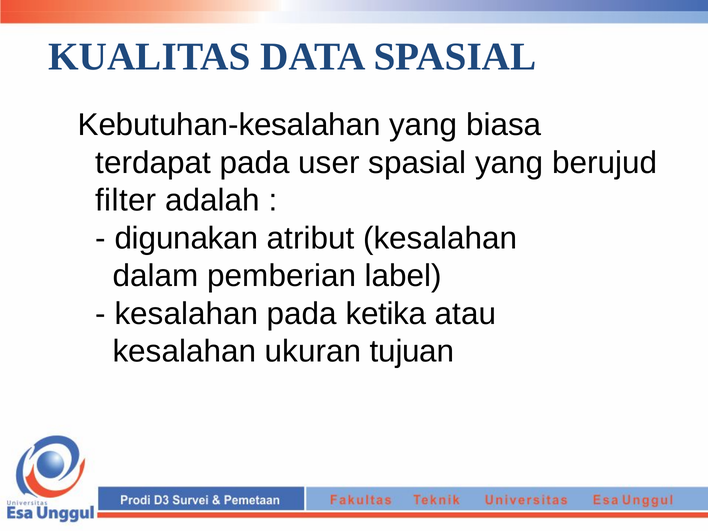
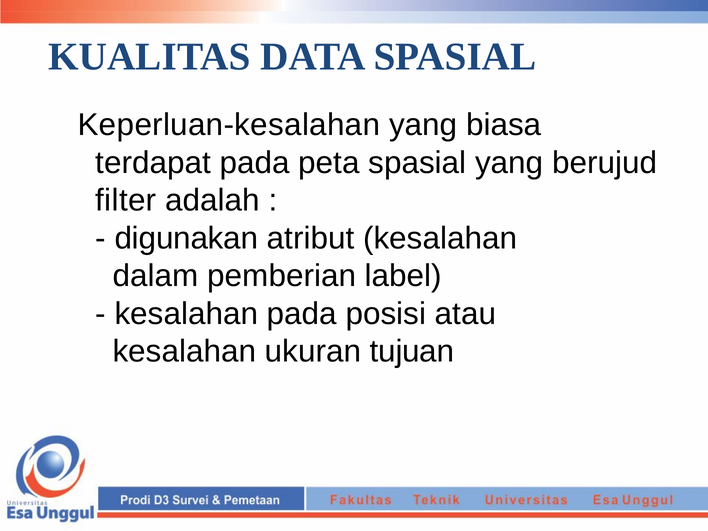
Kebutuhan-kesalahan: Kebutuhan-kesalahan -> Keperluan-kesalahan
user: user -> peta
ketika: ketika -> posisi
